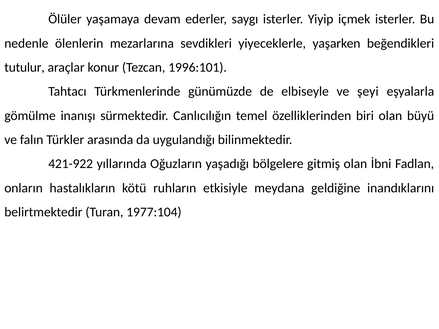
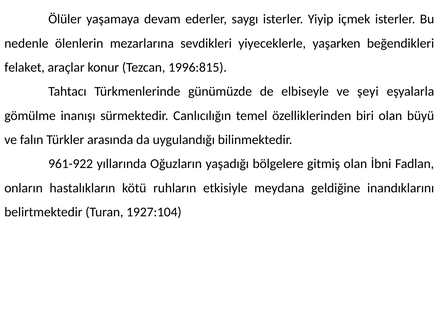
tutulur: tutulur -> felaket
1996:101: 1996:101 -> 1996:815
421-922: 421-922 -> 961-922
1977:104: 1977:104 -> 1927:104
